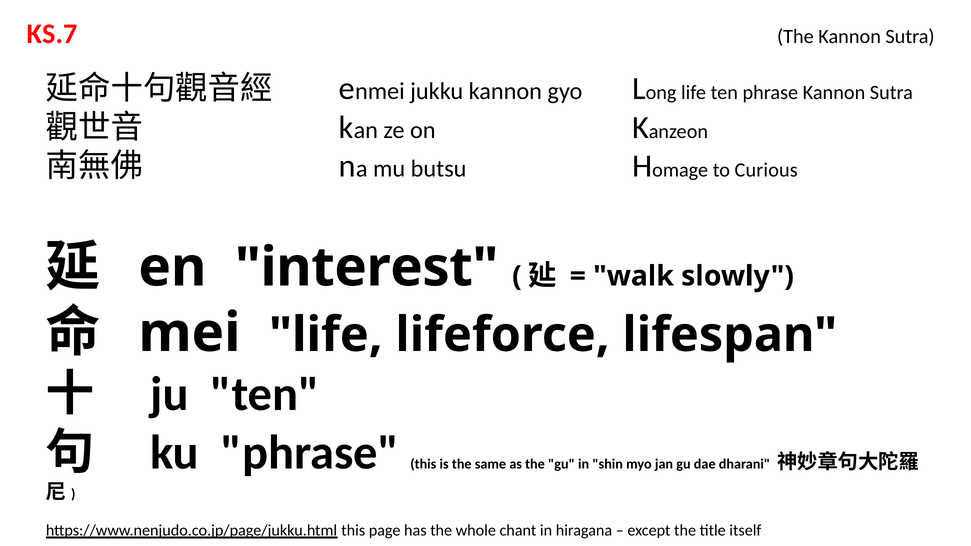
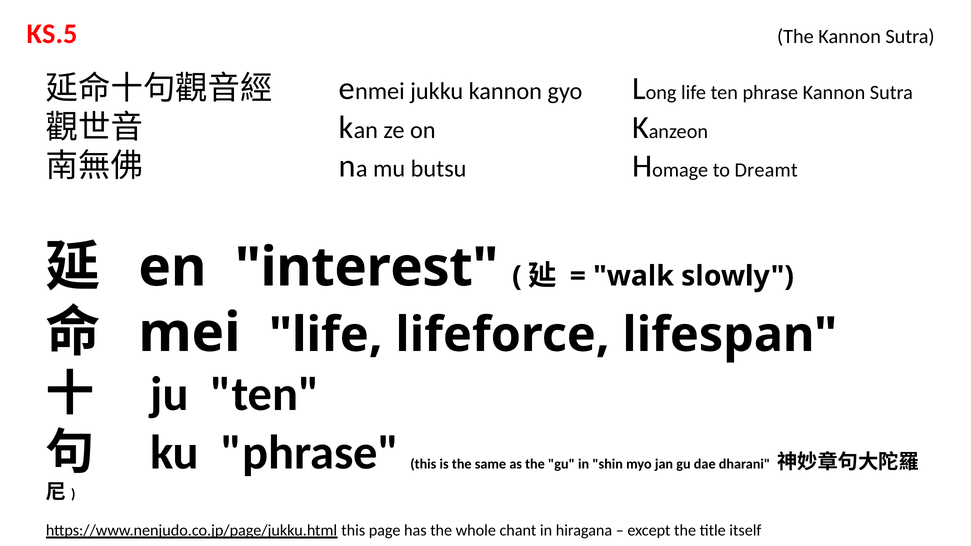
KS.7: KS.7 -> KS.5
Curious: Curious -> Dreamt
